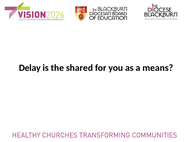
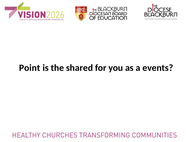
Delay: Delay -> Point
means: means -> events
